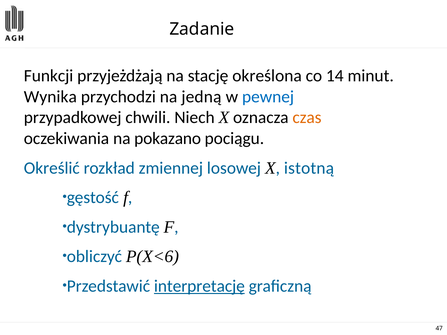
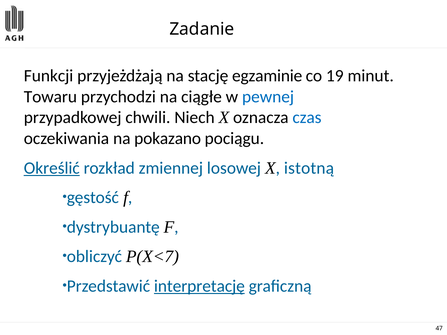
określona: określona -> egzaminie
14: 14 -> 19
Wynika: Wynika -> Towaru
jedną: jedną -> ciągłe
czas colour: orange -> blue
Określić underline: none -> present
P(X<6: P(X<6 -> P(X<7
